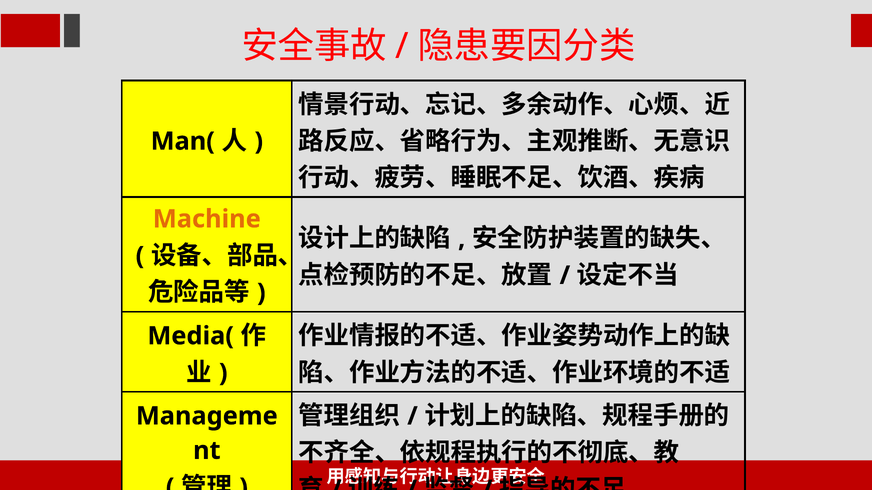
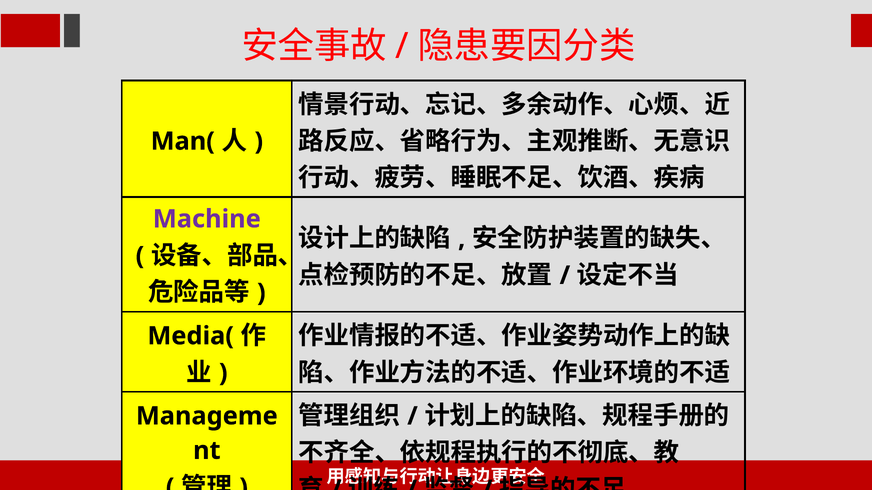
Machine colour: orange -> purple
